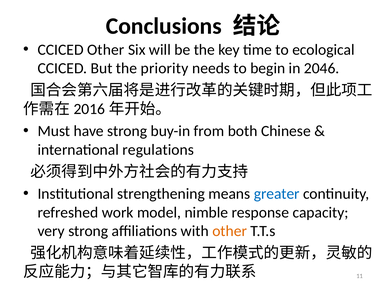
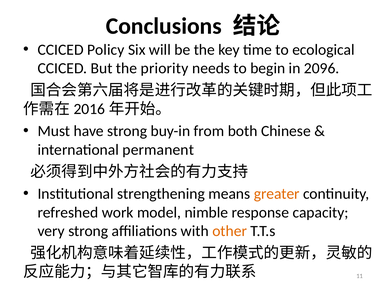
CCICED Other: Other -> Policy
2046: 2046 -> 2096
regulations: regulations -> permanent
greater colour: blue -> orange
